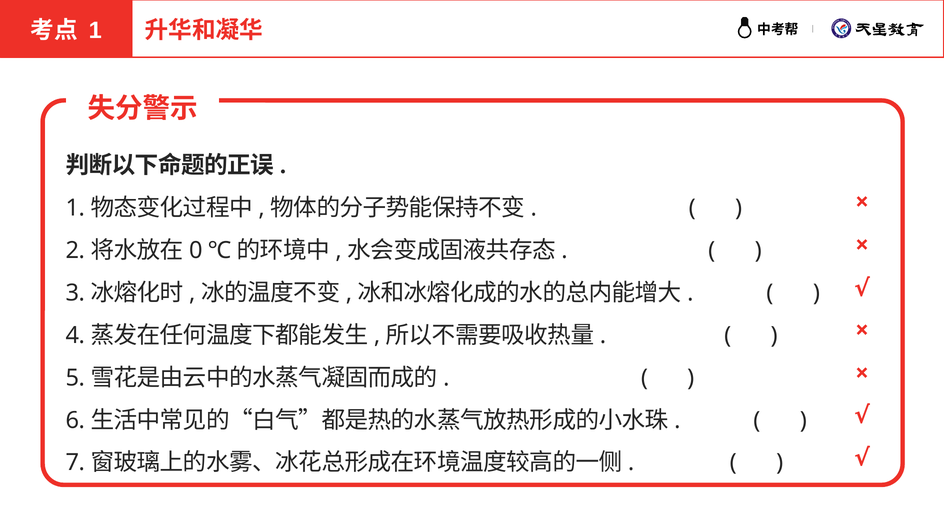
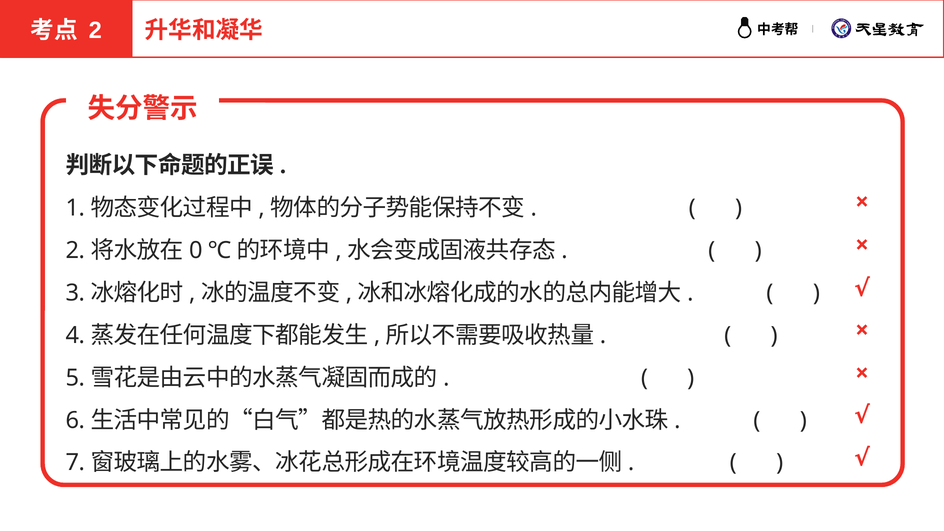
1 at (95, 30): 1 -> 2
